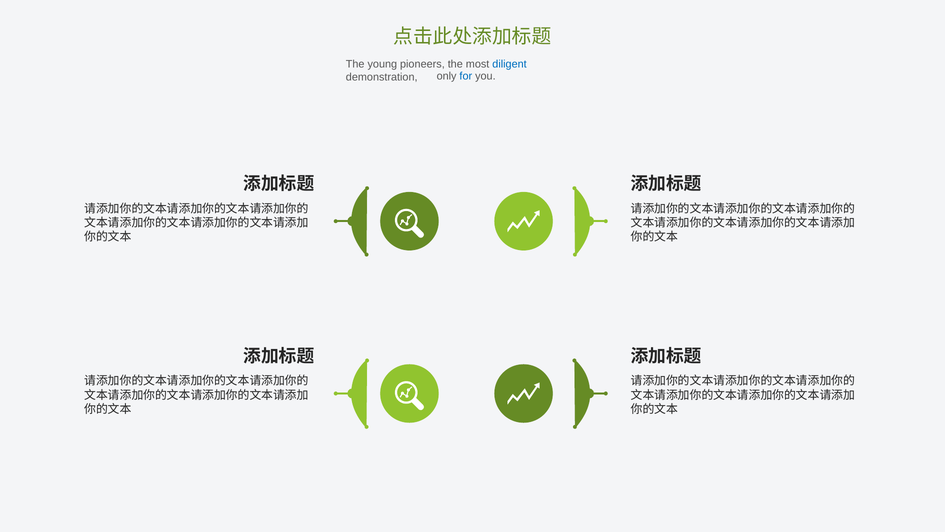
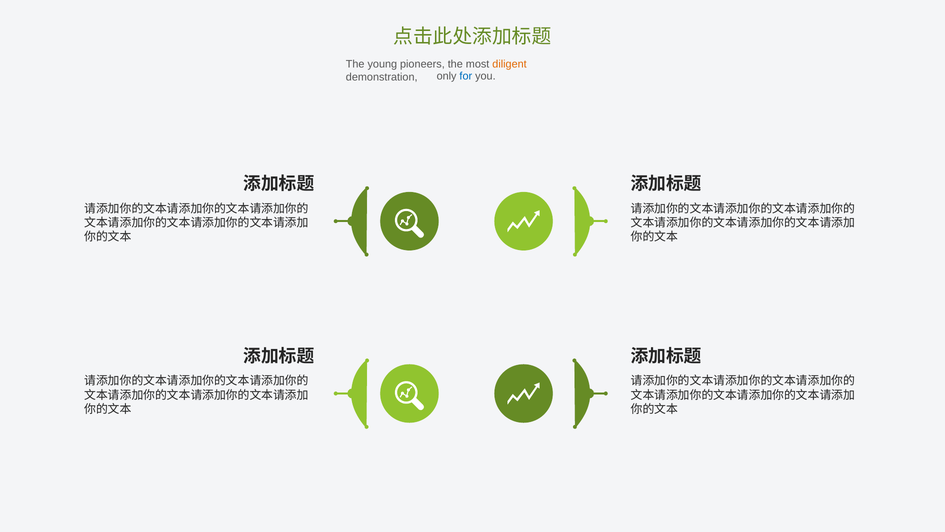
diligent colour: blue -> orange
